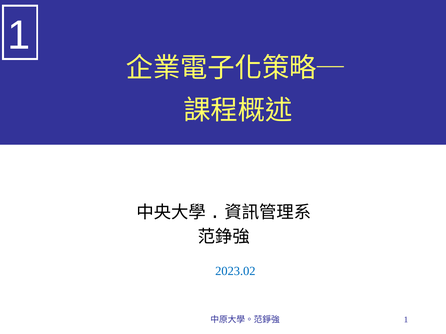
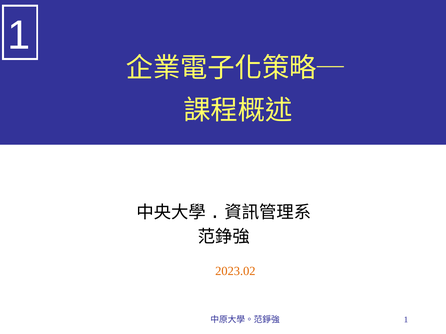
2023.02 colour: blue -> orange
